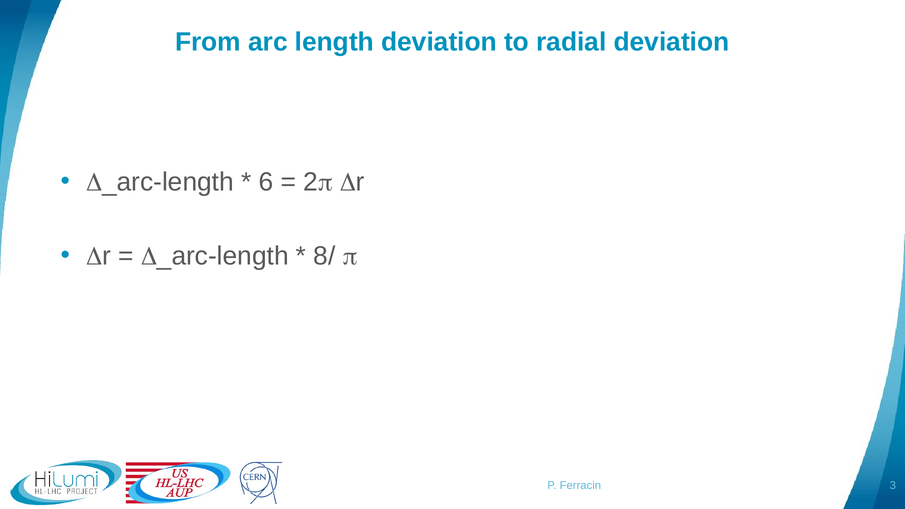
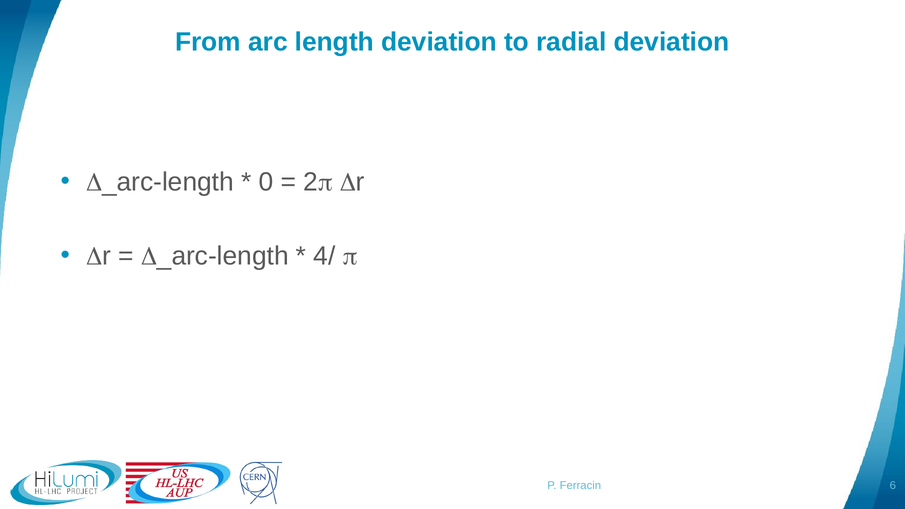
6: 6 -> 0
8/: 8/ -> 4/
3: 3 -> 6
